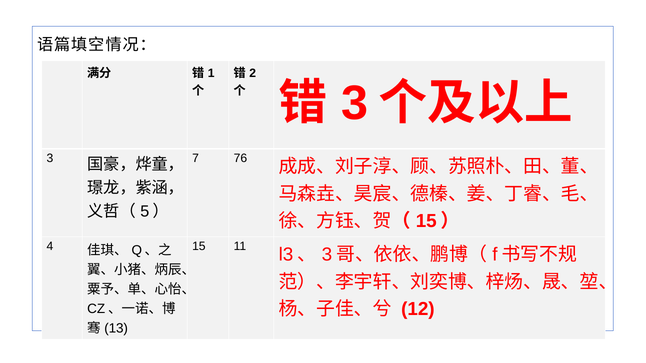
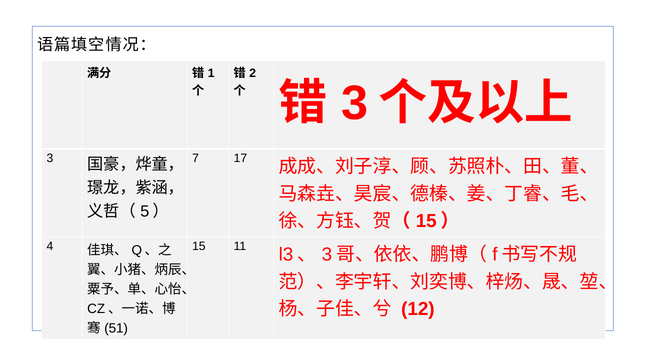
76: 76 -> 17
13: 13 -> 51
